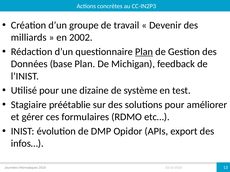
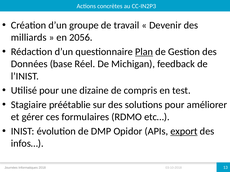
2002: 2002 -> 2056
base Plan: Plan -> Réel
système: système -> compris
export underline: none -> present
